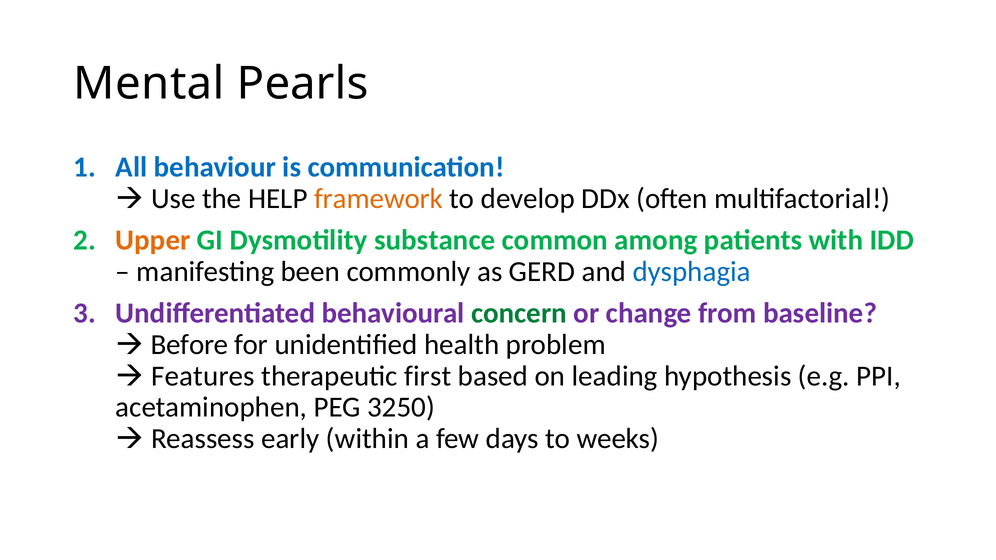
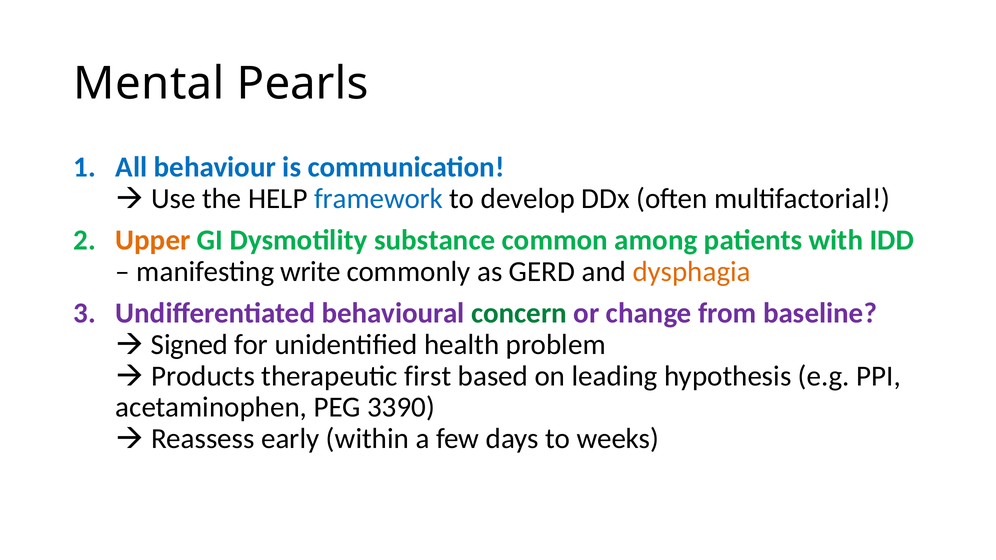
framework colour: orange -> blue
been: been -> write
dysphagia colour: blue -> orange
Before: Before -> Signed
Features: Features -> Products
3250: 3250 -> 3390
